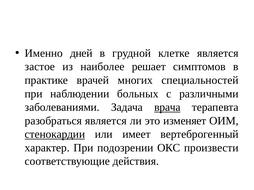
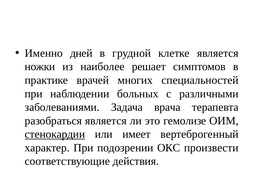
застое: застое -> ножки
врача underline: present -> none
изменяет: изменяет -> гемолизе
